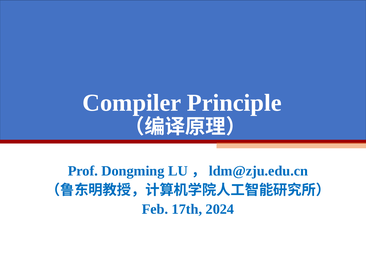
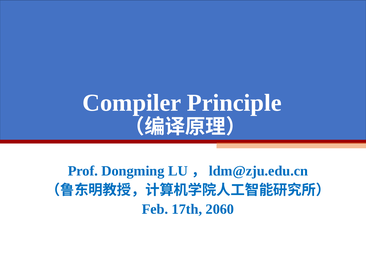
2024: 2024 -> 2060
